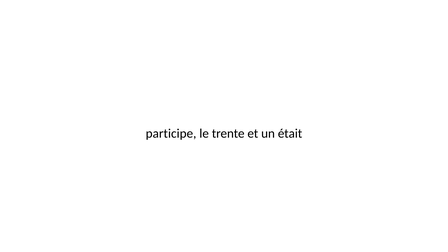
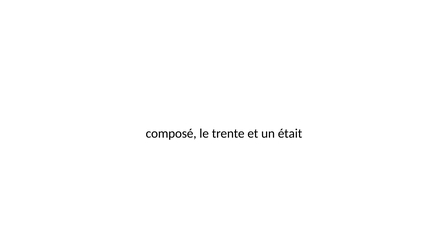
participe: participe -> composé
